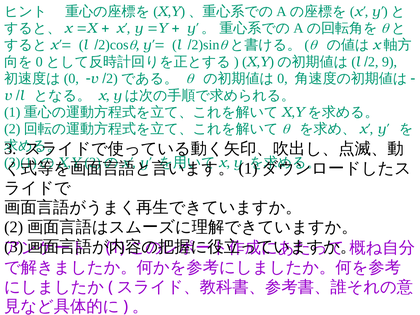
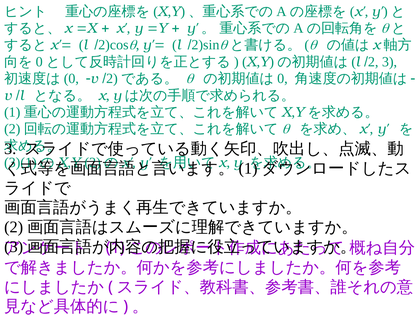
9 at (389, 62): 9 -> 3
